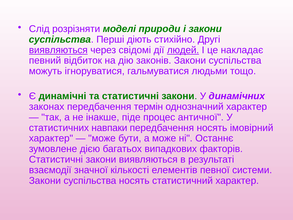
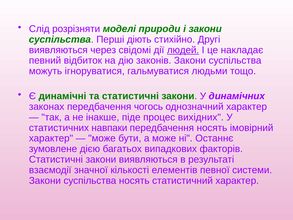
виявляються at (58, 50) underline: present -> none
термін: термін -> чогось
античної: античної -> вихідних
